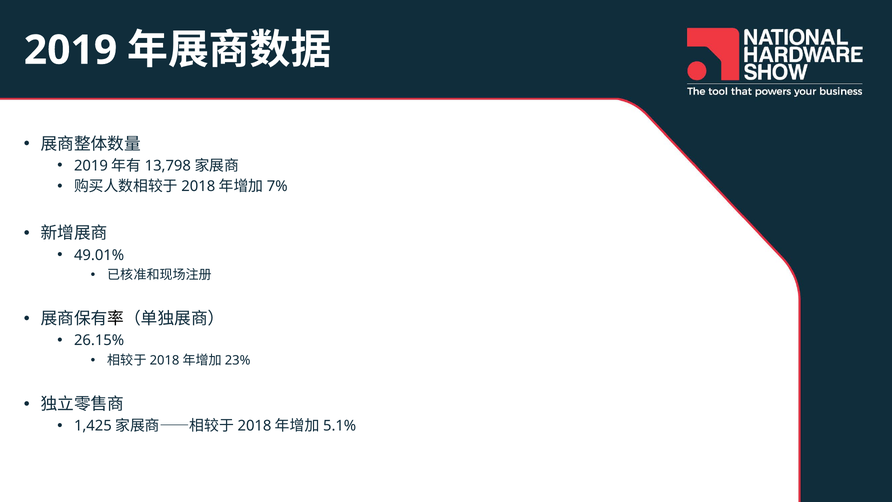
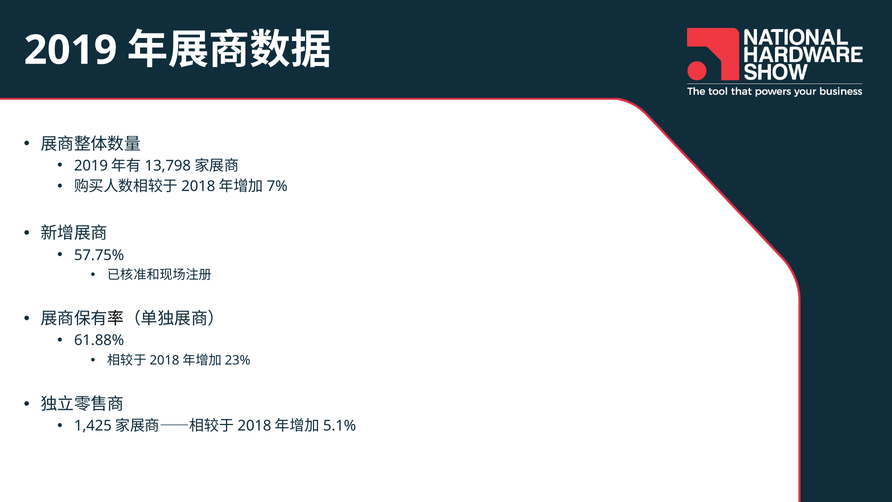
49.01%: 49.01% -> 57.75%
26.15%: 26.15% -> 61.88%
